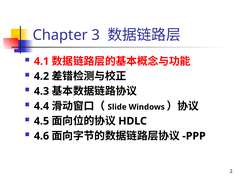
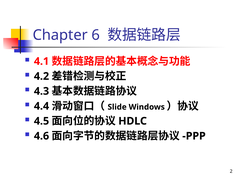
3: 3 -> 6
